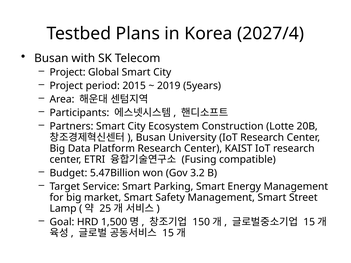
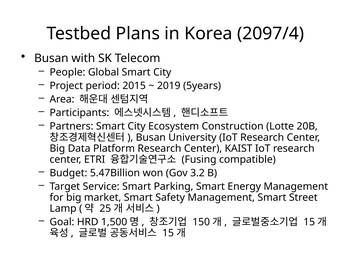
2027/4: 2027/4 -> 2097/4
Project at (68, 72): Project -> People
